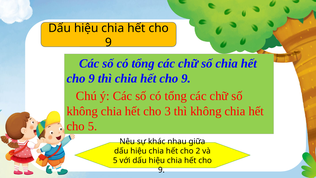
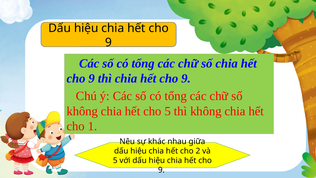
cho 3: 3 -> 5
cho 5: 5 -> 1
